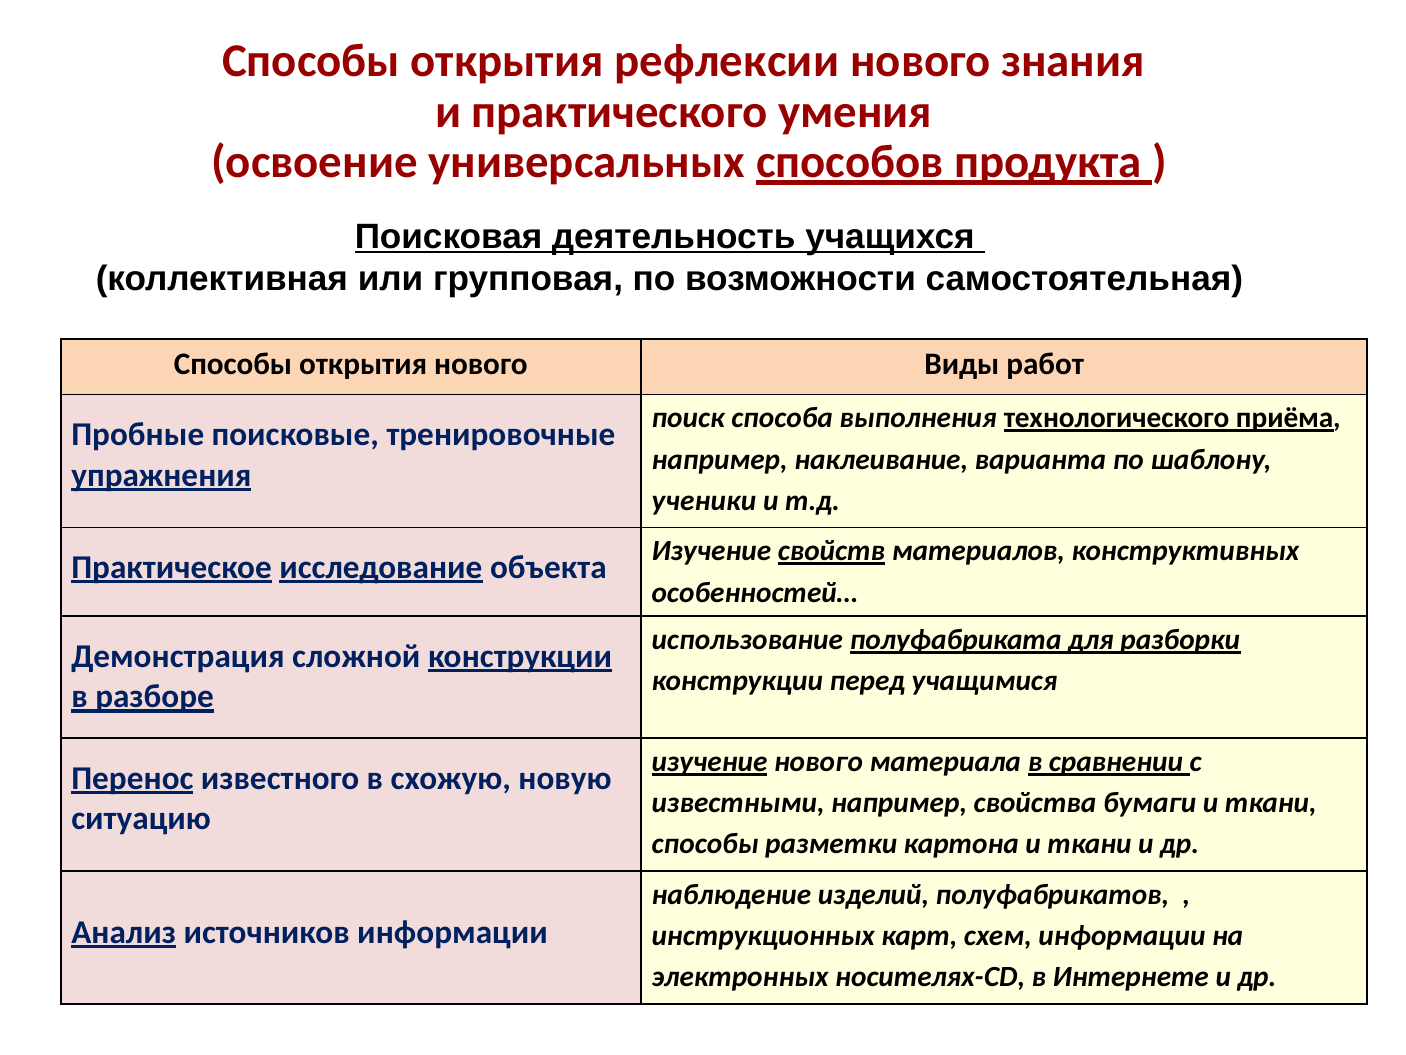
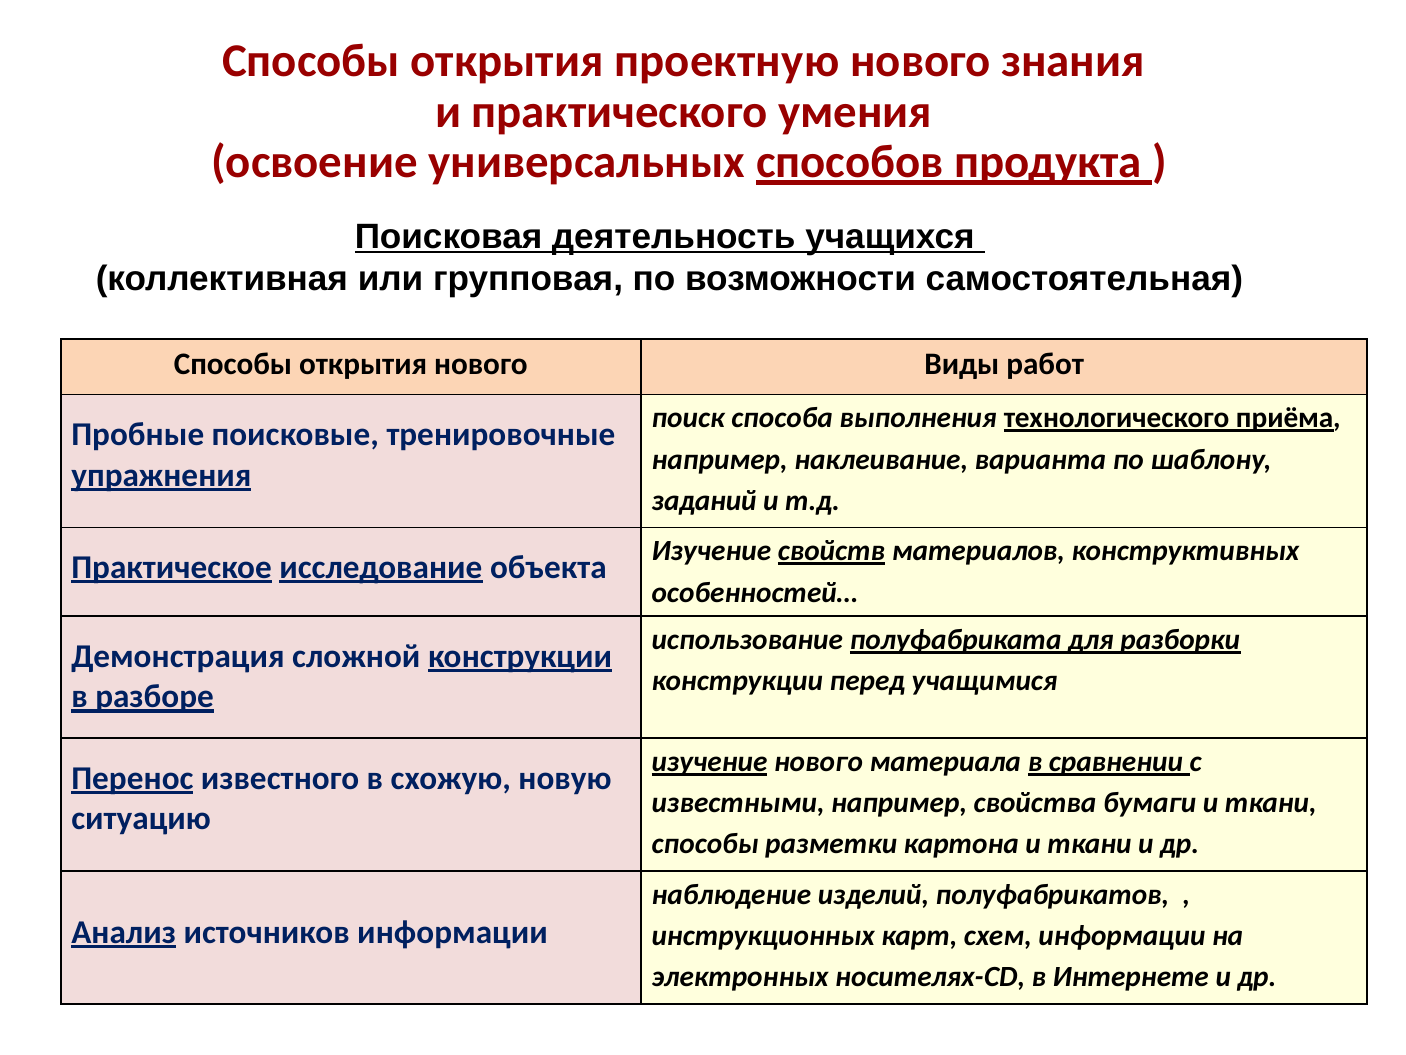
рефлексии: рефлексии -> проектную
ученики: ученики -> заданий
